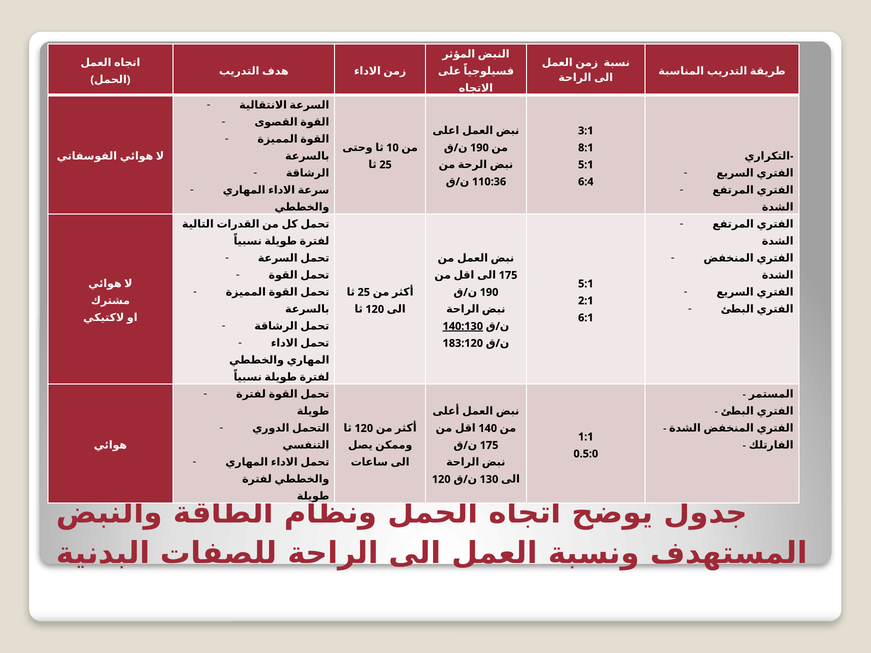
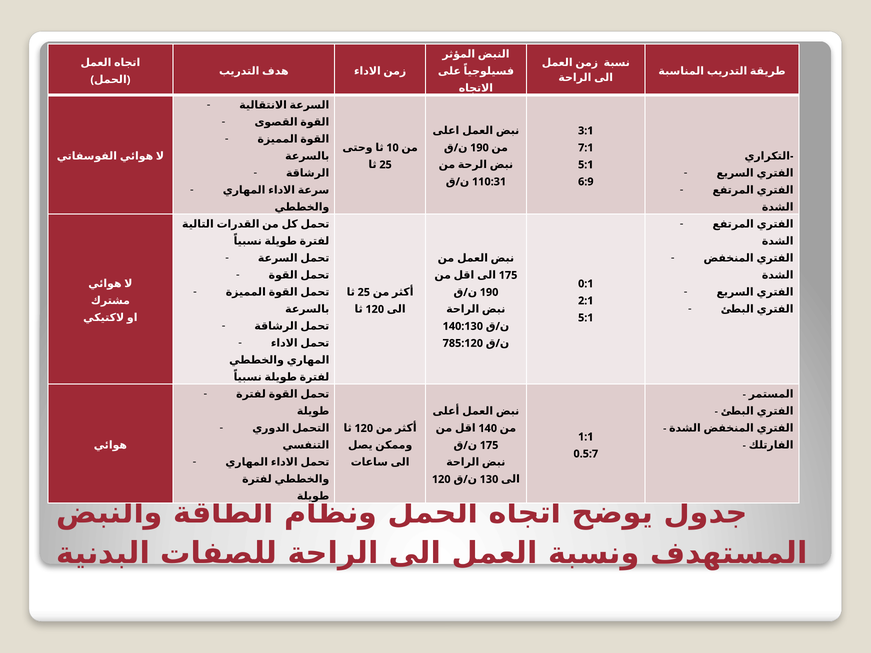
8:1: 8:1 -> 7:1
110:36: 110:36 -> 110:31
6:4: 6:4 -> 6:9
5:1 at (586, 284): 5:1 -> 0:1
6:1 at (586, 318): 6:1 -> 5:1
140:130 underline: present -> none
183:120: 183:120 -> 785:120
0.5:0: 0.5:0 -> 0.5:7
